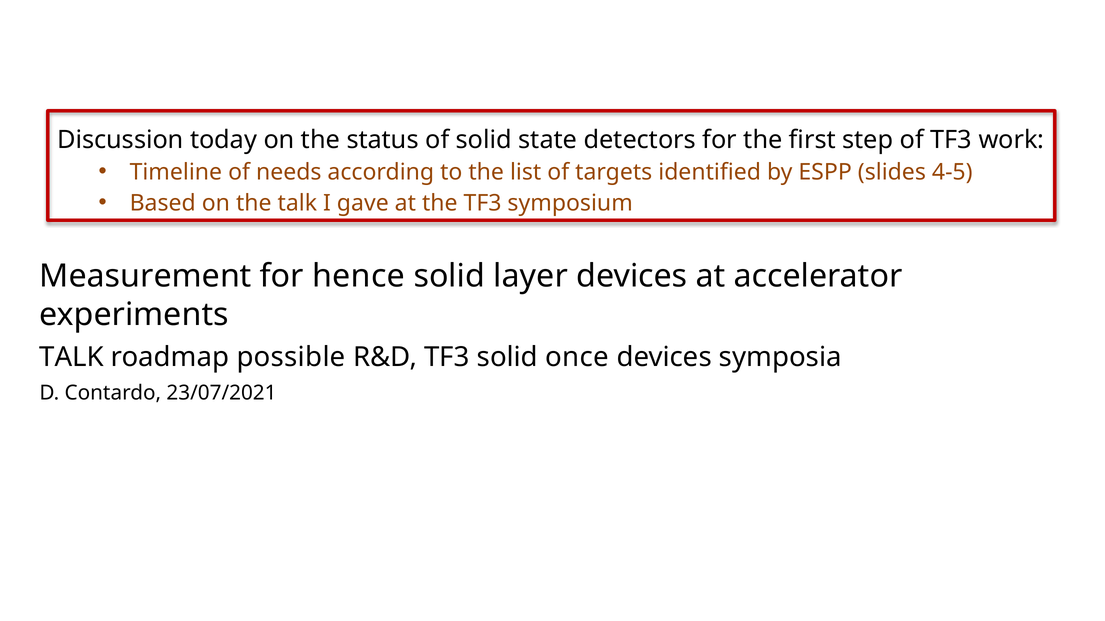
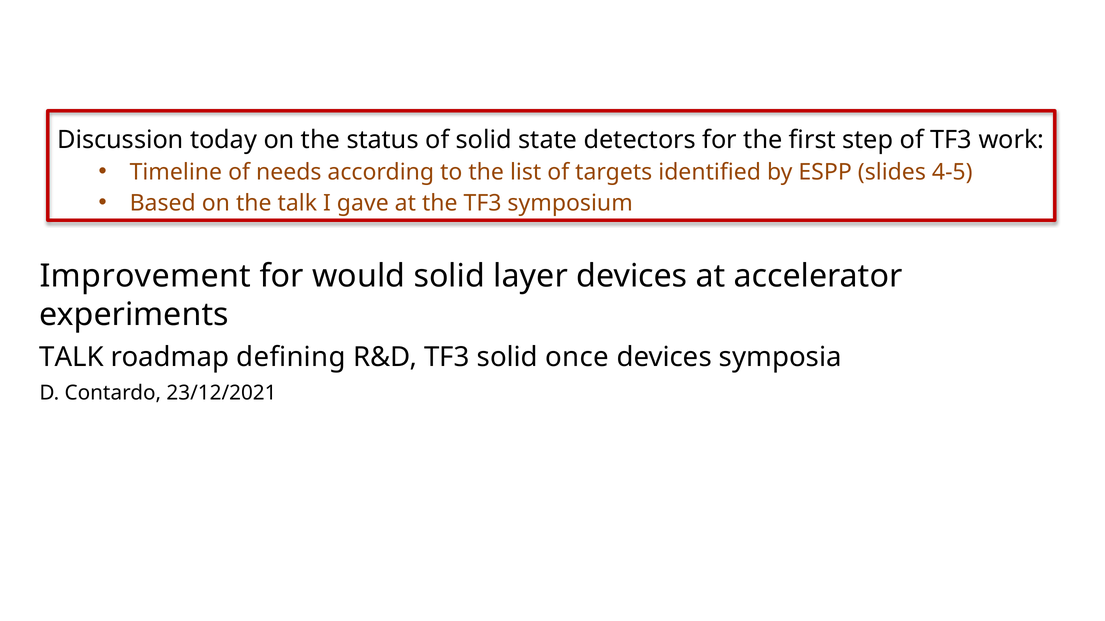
Measurement: Measurement -> Improvement
hence: hence -> would
possible: possible -> defining
23/07/2021: 23/07/2021 -> 23/12/2021
